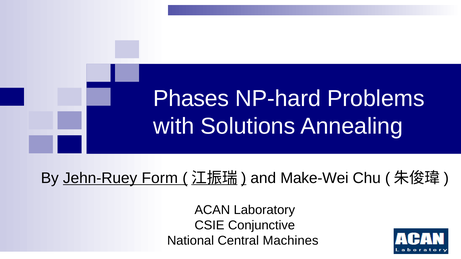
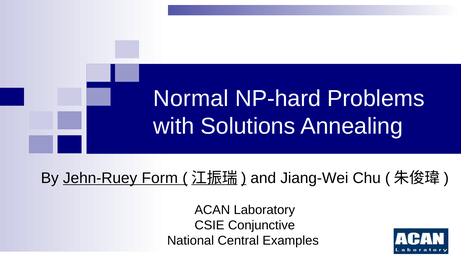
Phases: Phases -> Normal
Make-Wei: Make-Wei -> Jiang-Wei
Machines: Machines -> Examples
